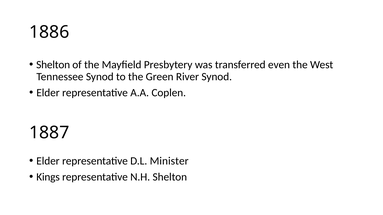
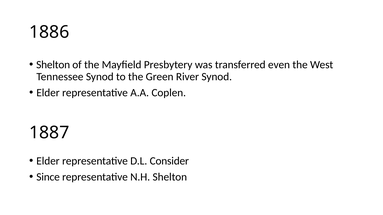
Minister: Minister -> Consider
Kings: Kings -> Since
